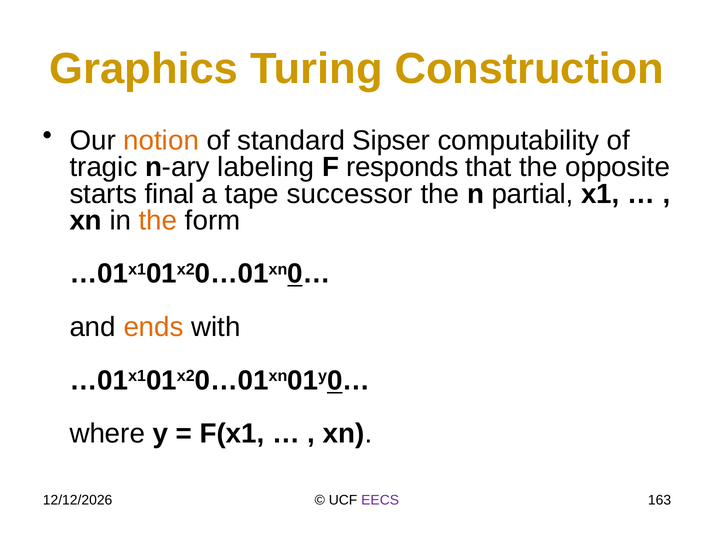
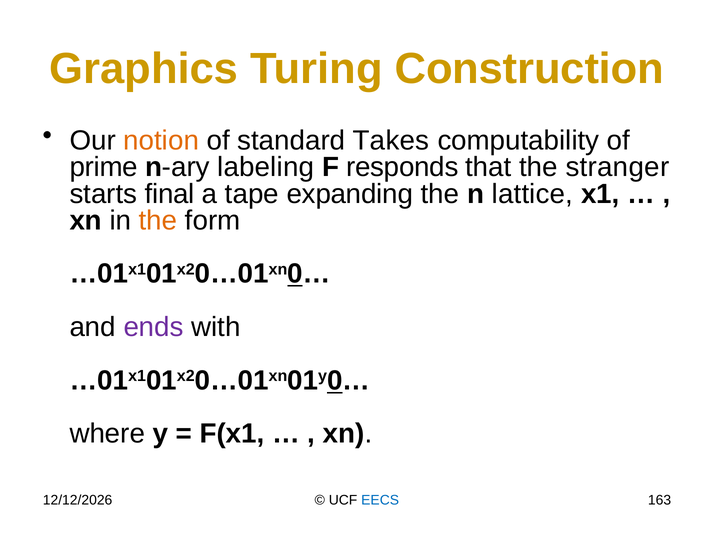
Sipser: Sipser -> Takes
tragic: tragic -> prime
opposite: opposite -> stranger
successor: successor -> expanding
partial: partial -> lattice
ends colour: orange -> purple
EECS colour: purple -> blue
